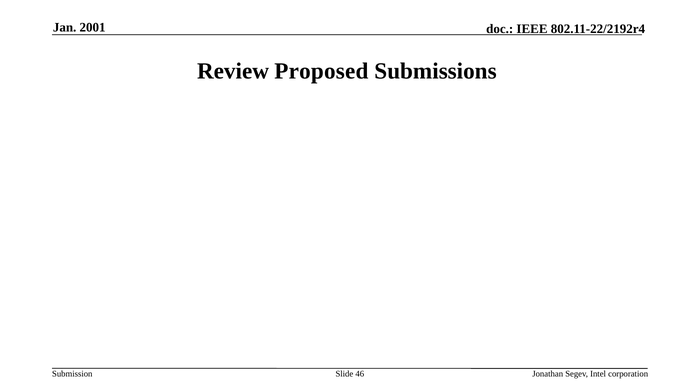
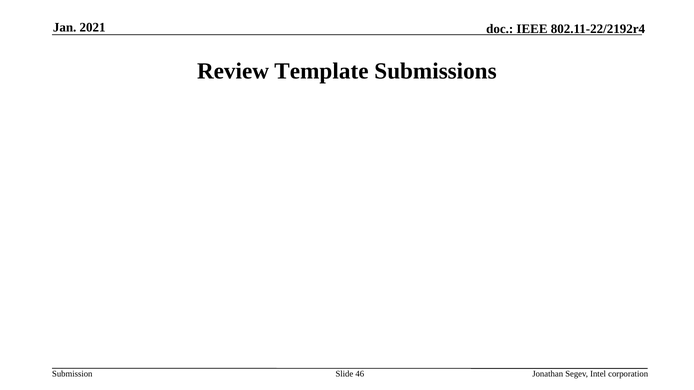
2001: 2001 -> 2021
Proposed: Proposed -> Template
